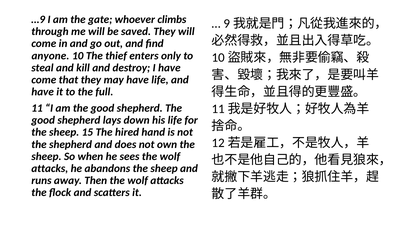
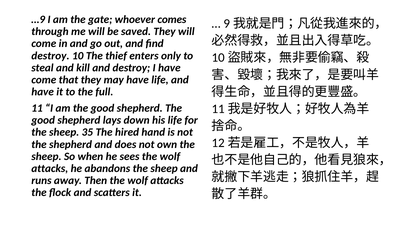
climbs: climbs -> comes
anyone at (50, 56): anyone -> destroy
15: 15 -> 35
